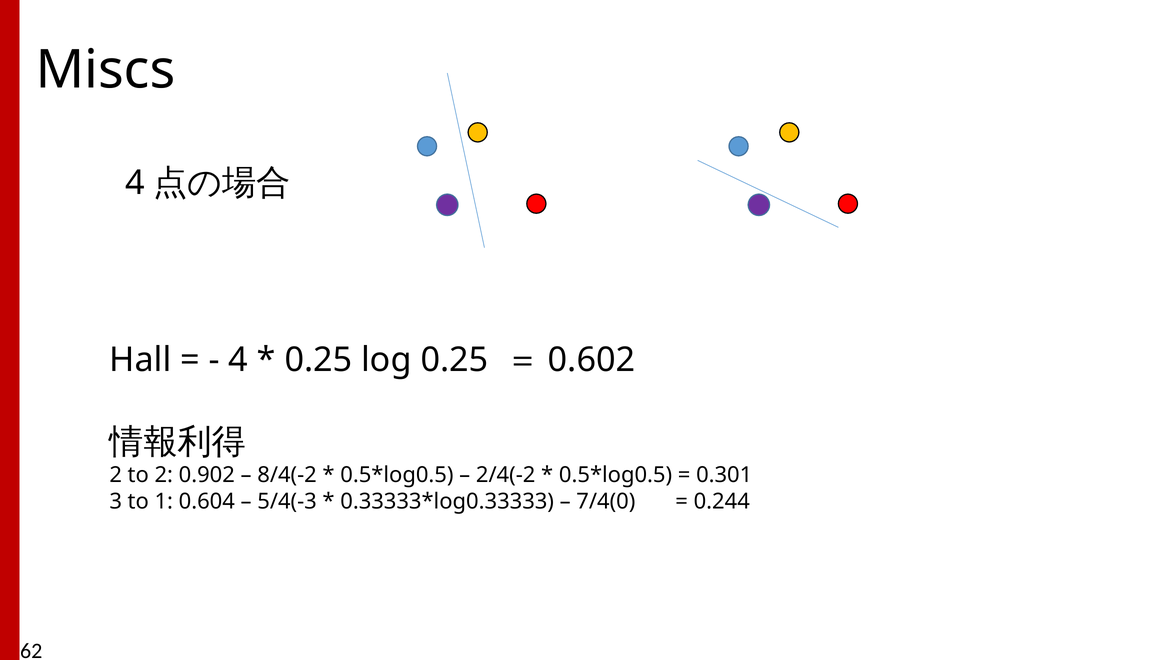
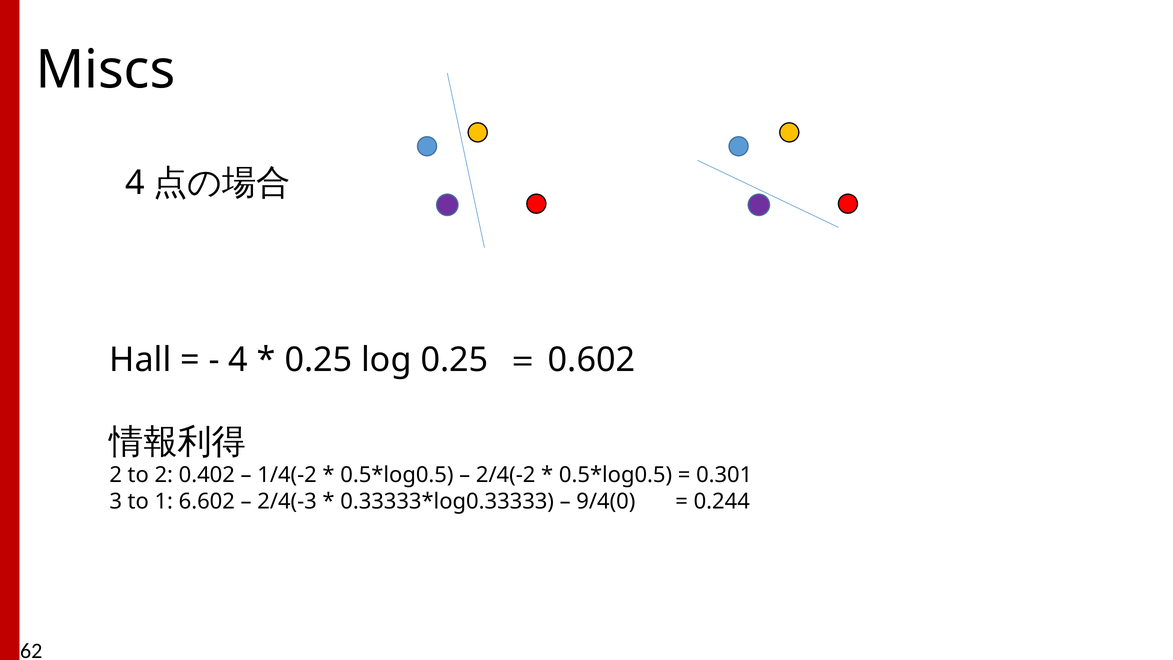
0.902: 0.902 -> 0.402
8/4(-2: 8/4(-2 -> 1/4(-2
0.604: 0.604 -> 6.602
5/4(-3: 5/4(-3 -> 2/4(-3
7/4(0: 7/4(0 -> 9/4(0
